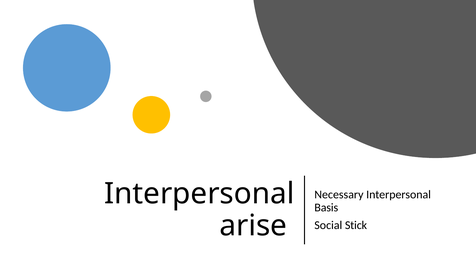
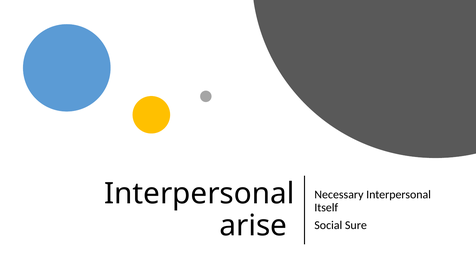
Basis: Basis -> Itself
Stick: Stick -> Sure
